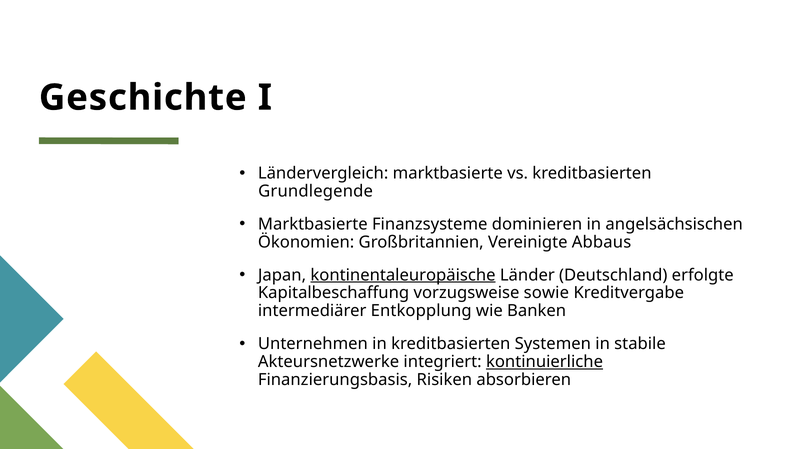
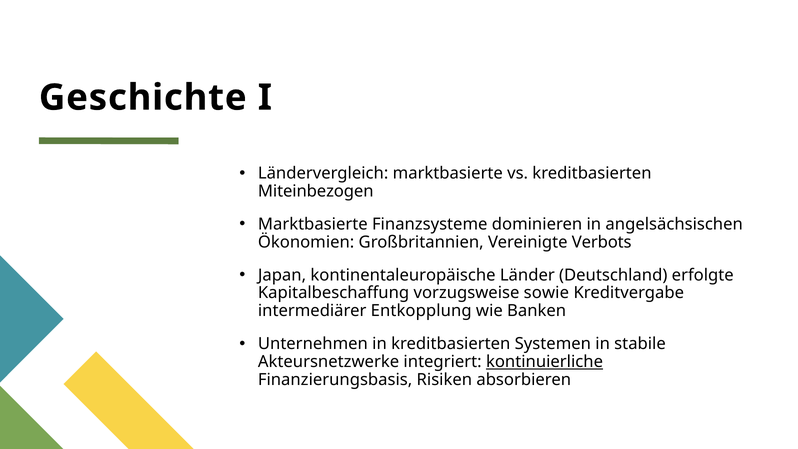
Grundlegende: Grundlegende -> Miteinbezogen
Abbaus: Abbaus -> Verbots
kontinentaleuropäische underline: present -> none
